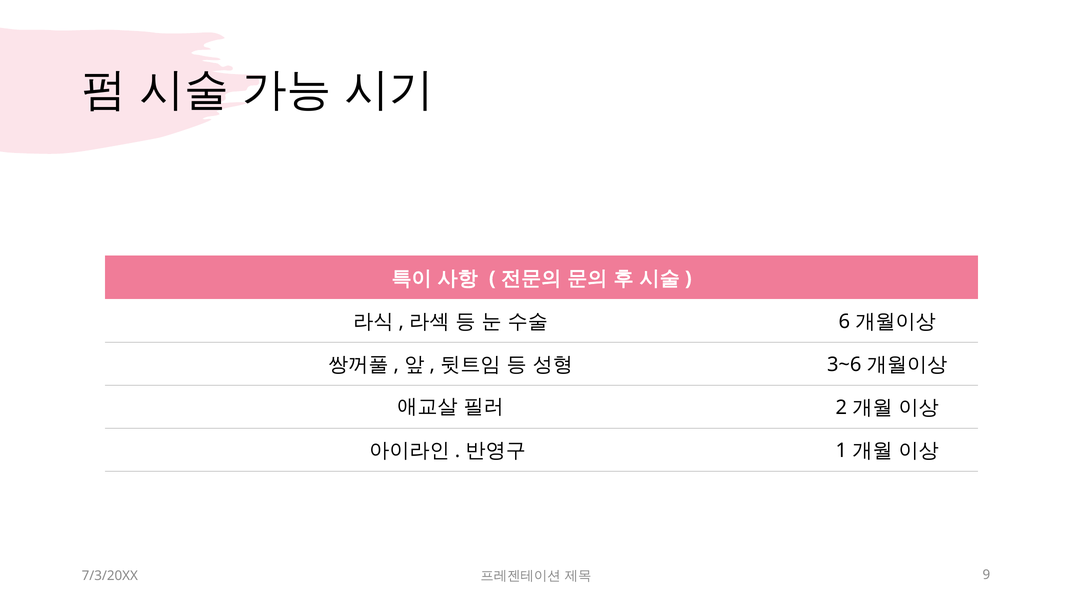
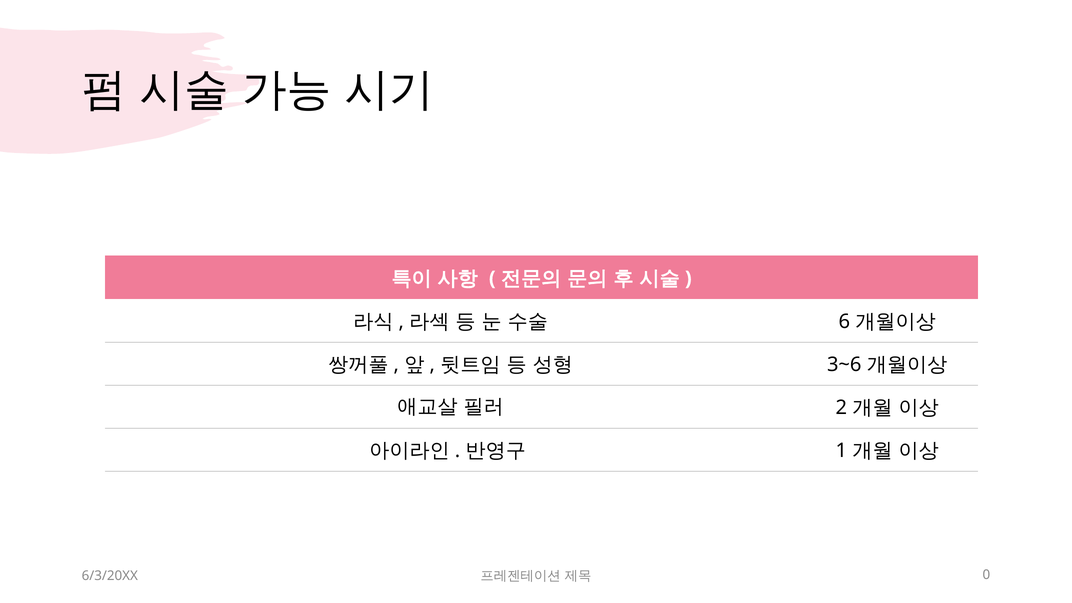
7/3/20XX: 7/3/20XX -> 6/3/20XX
9: 9 -> 0
